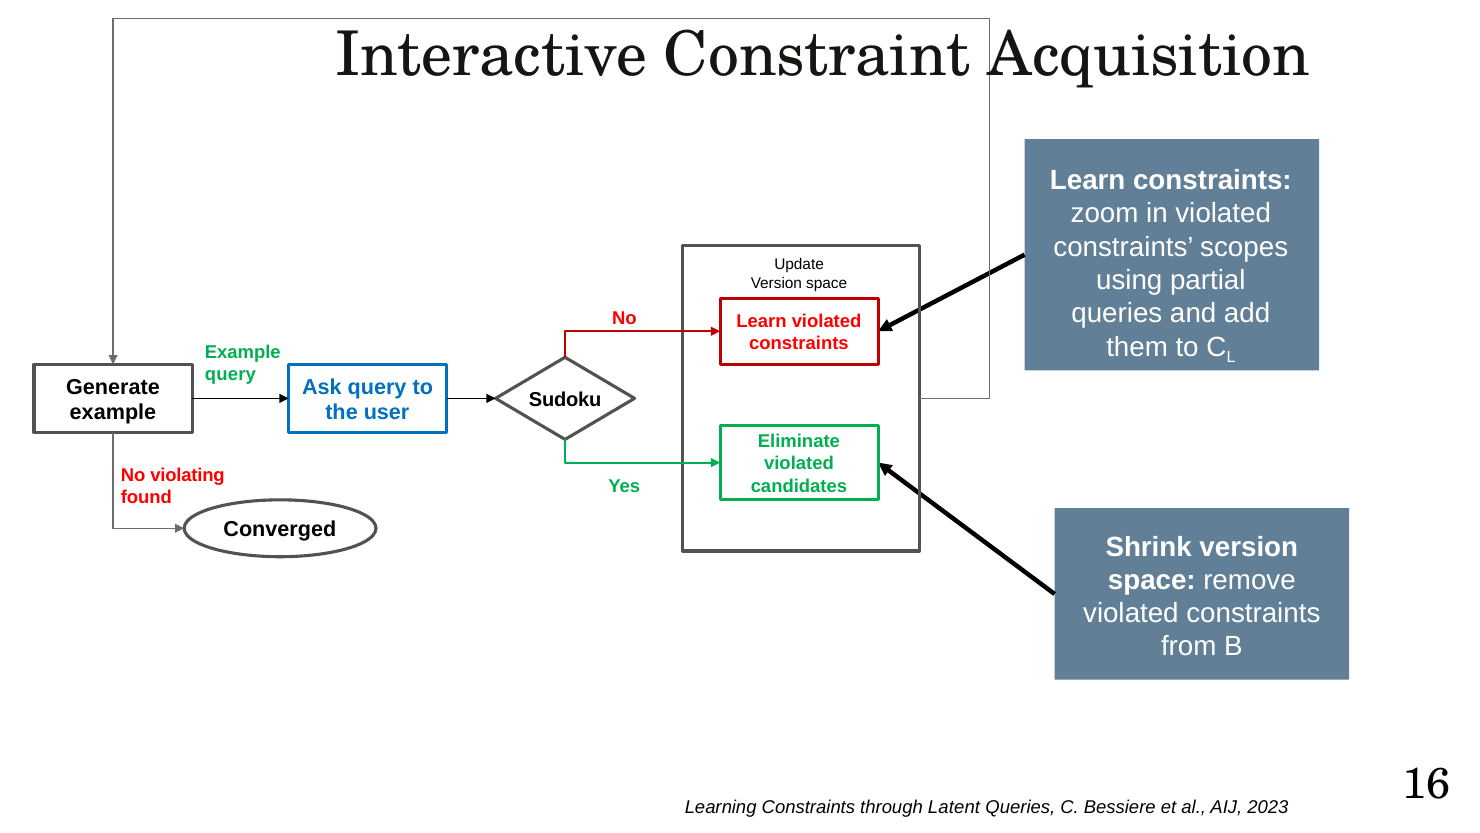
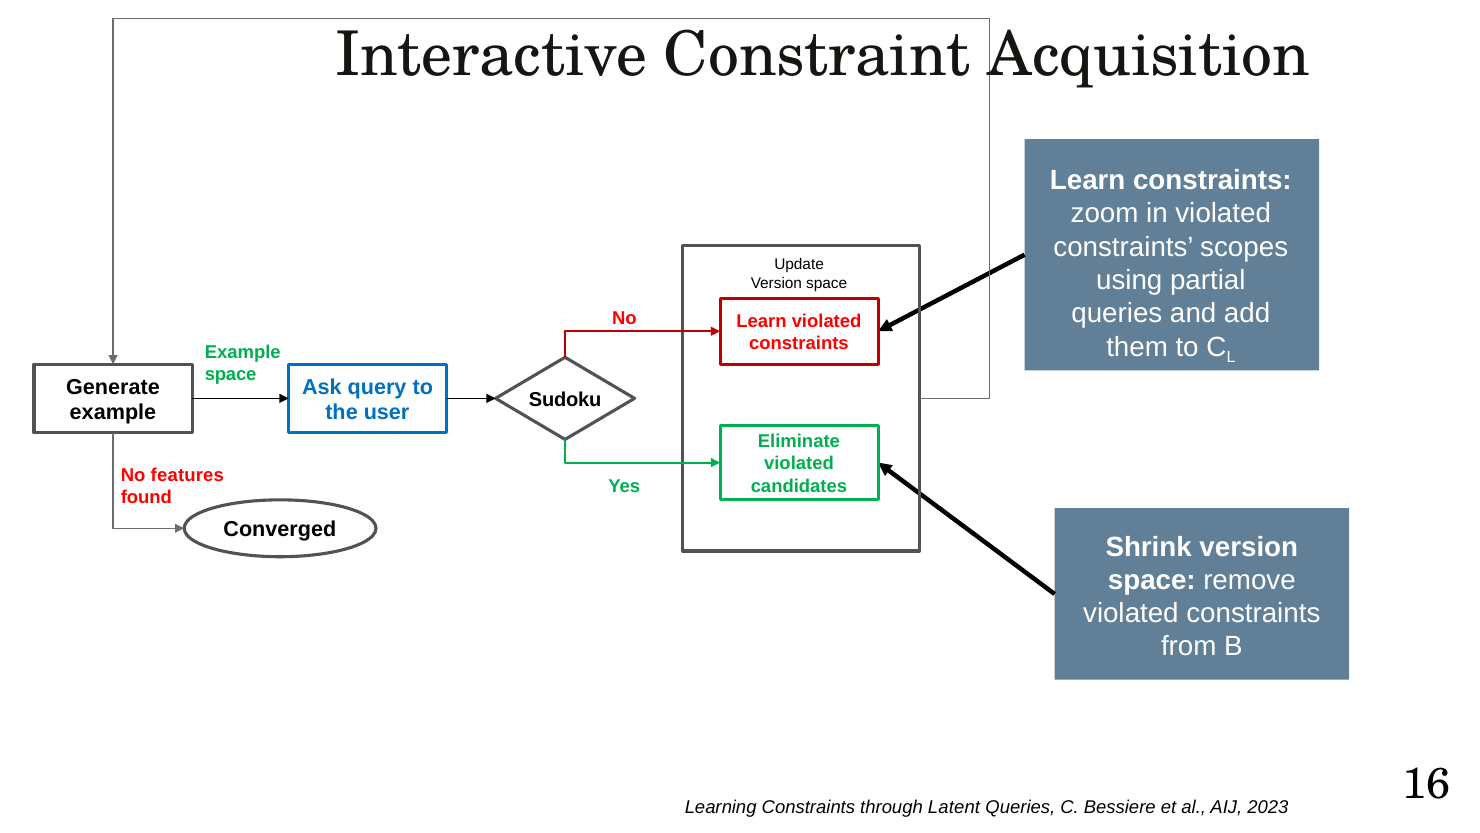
query at (230, 374): query -> space
violating: violating -> features
